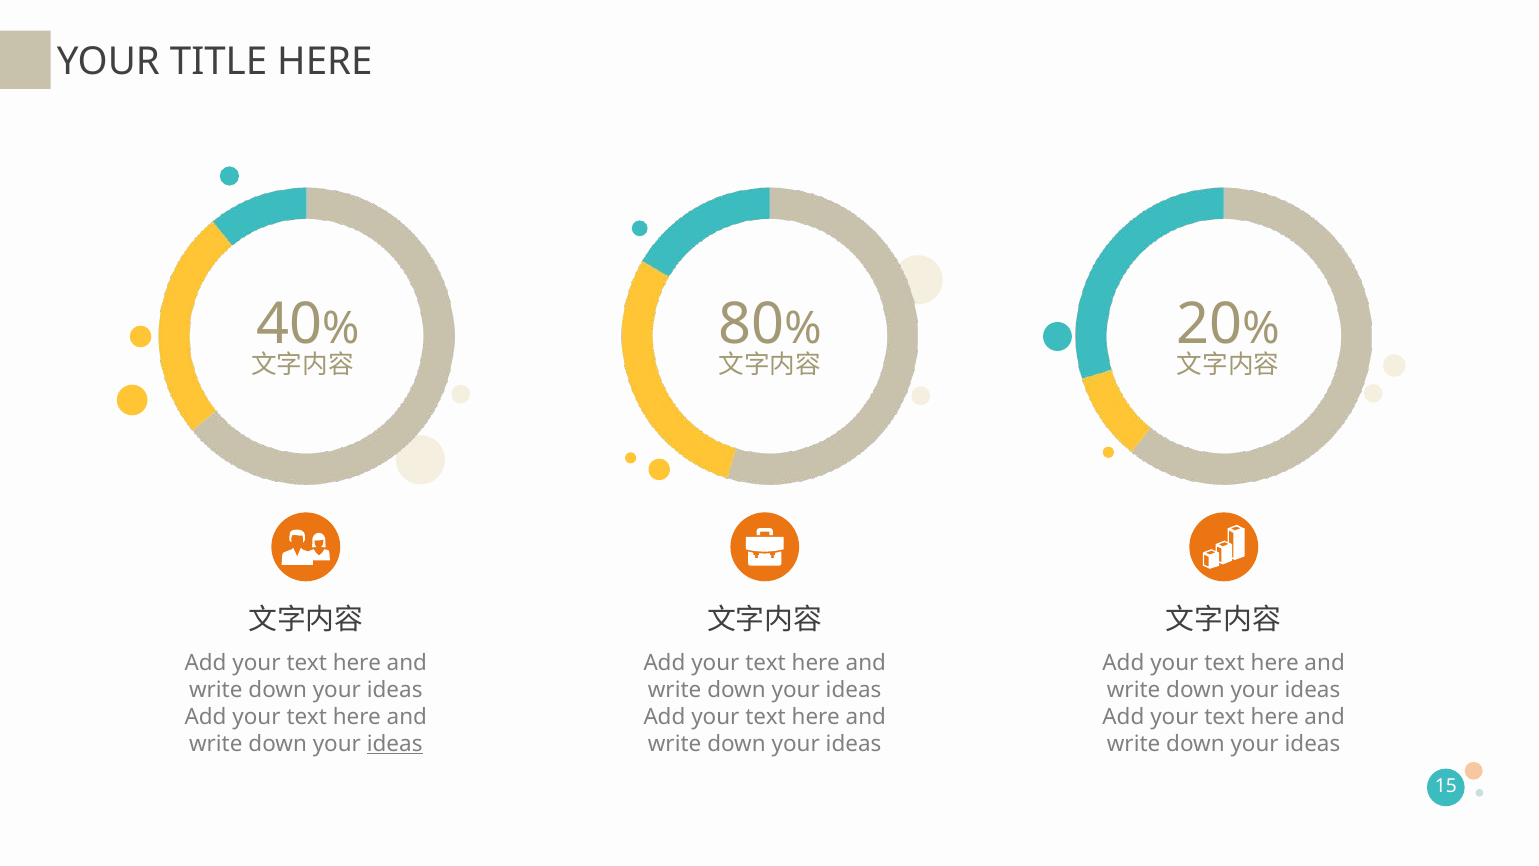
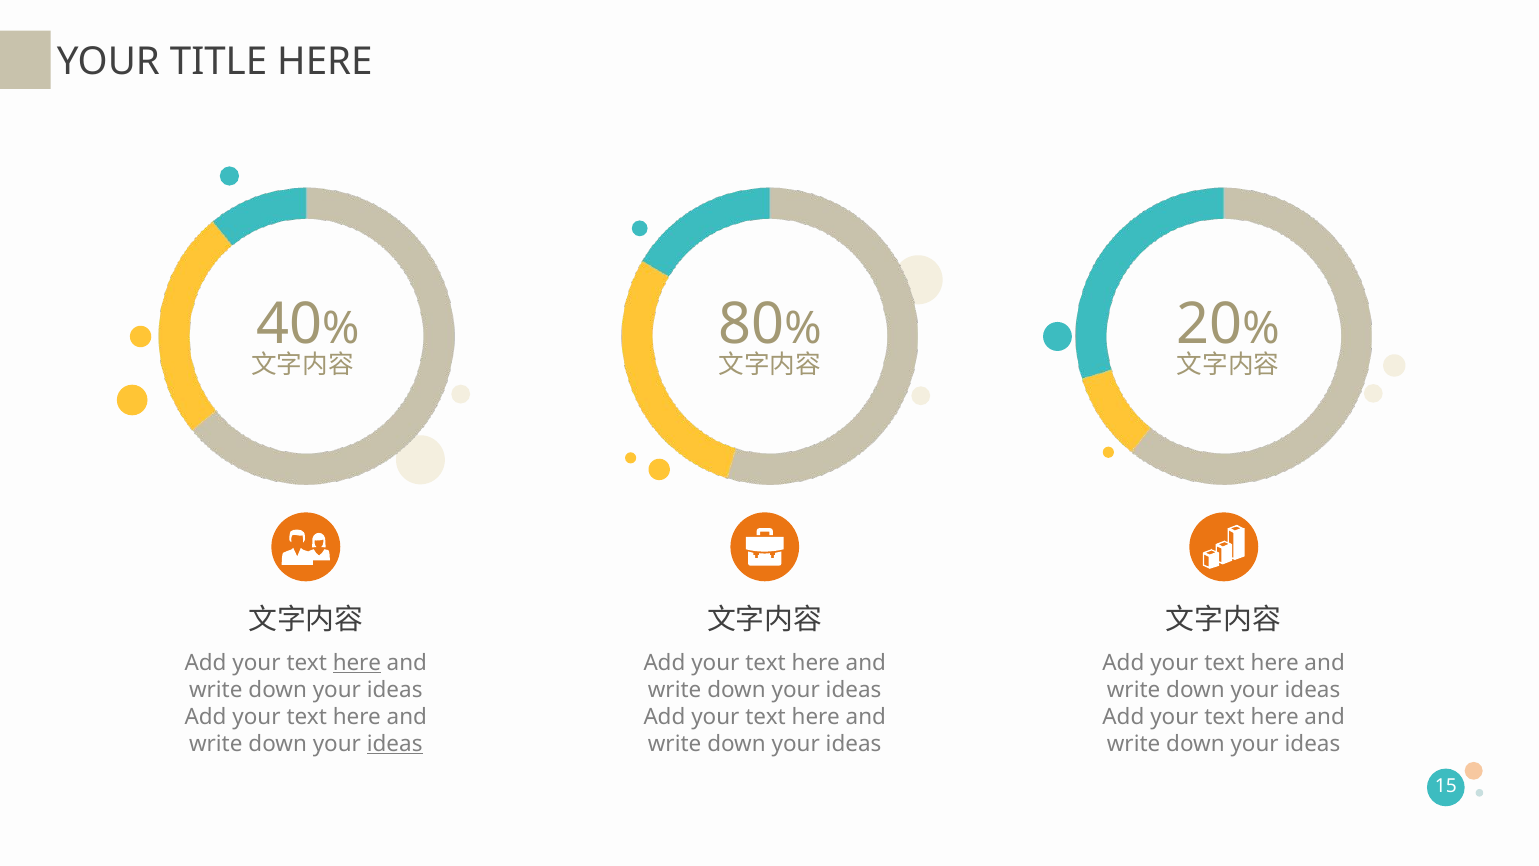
here at (357, 663) underline: none -> present
